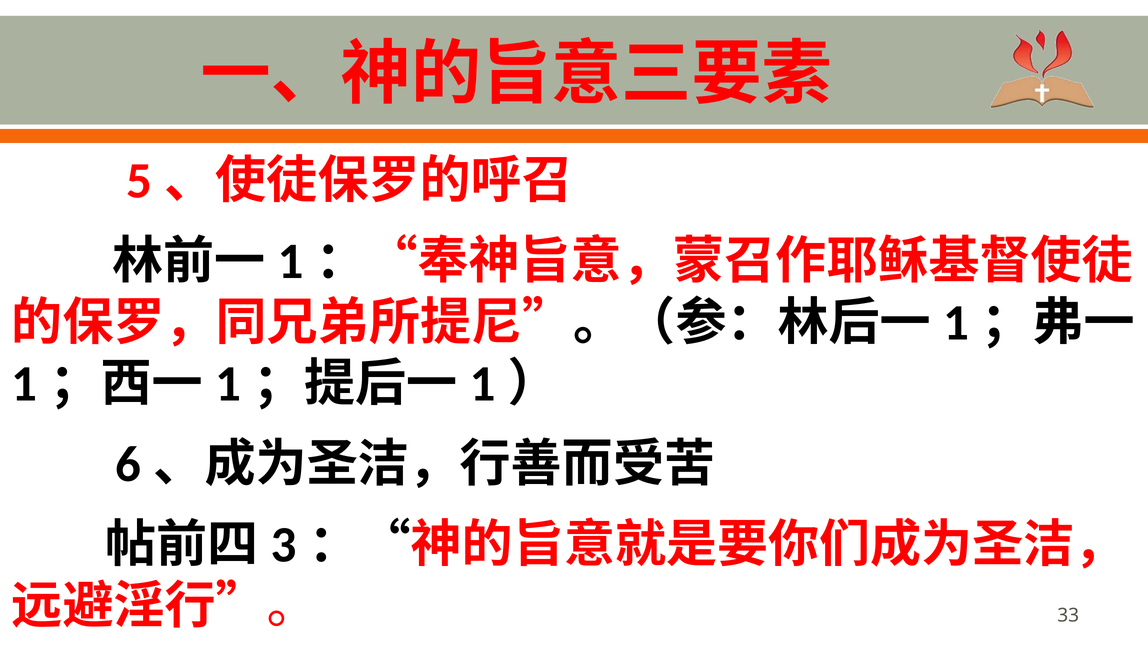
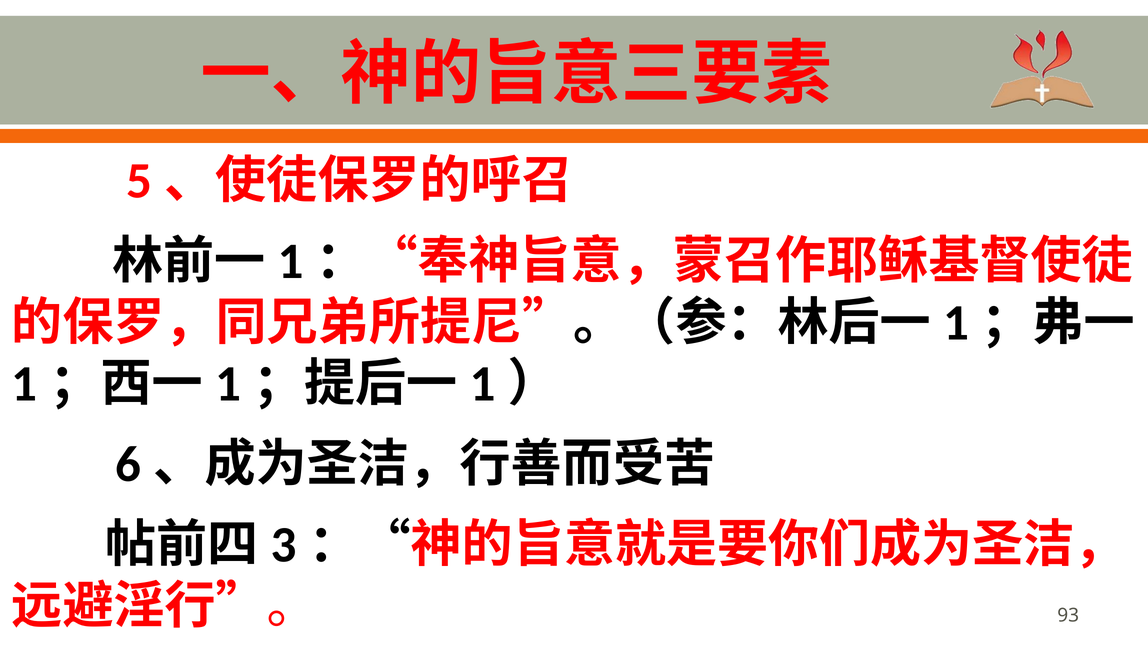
33: 33 -> 93
